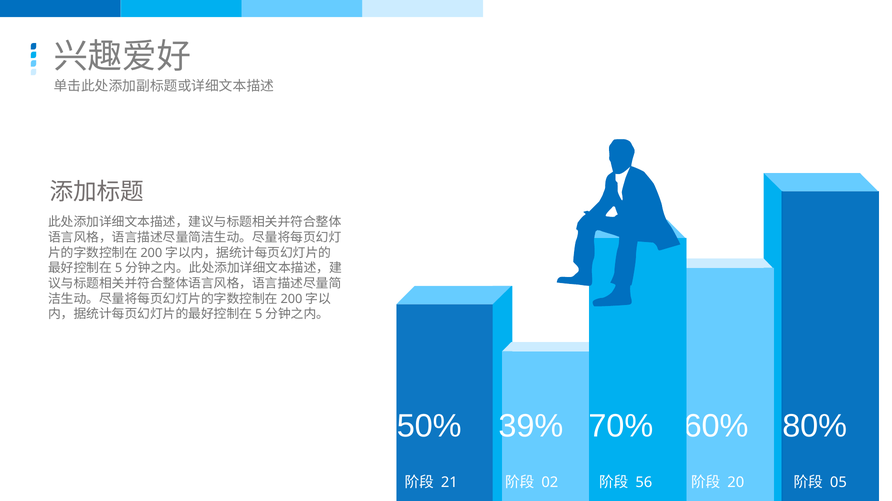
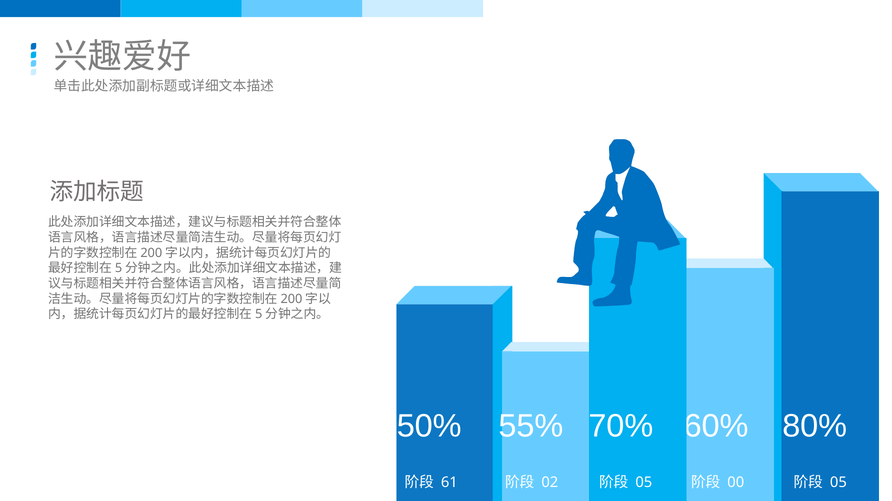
39%: 39% -> 55%
21: 21 -> 61
56 at (644, 483): 56 -> 05
20: 20 -> 00
